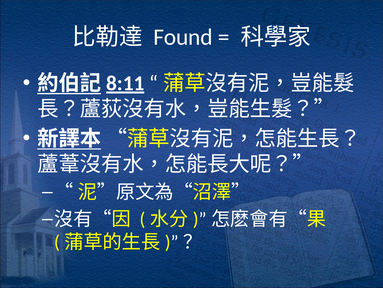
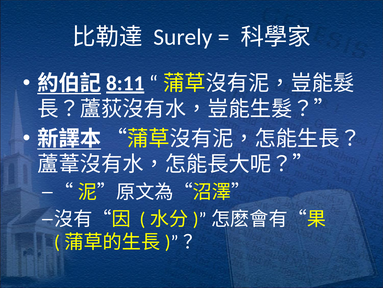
Found: Found -> Surely
